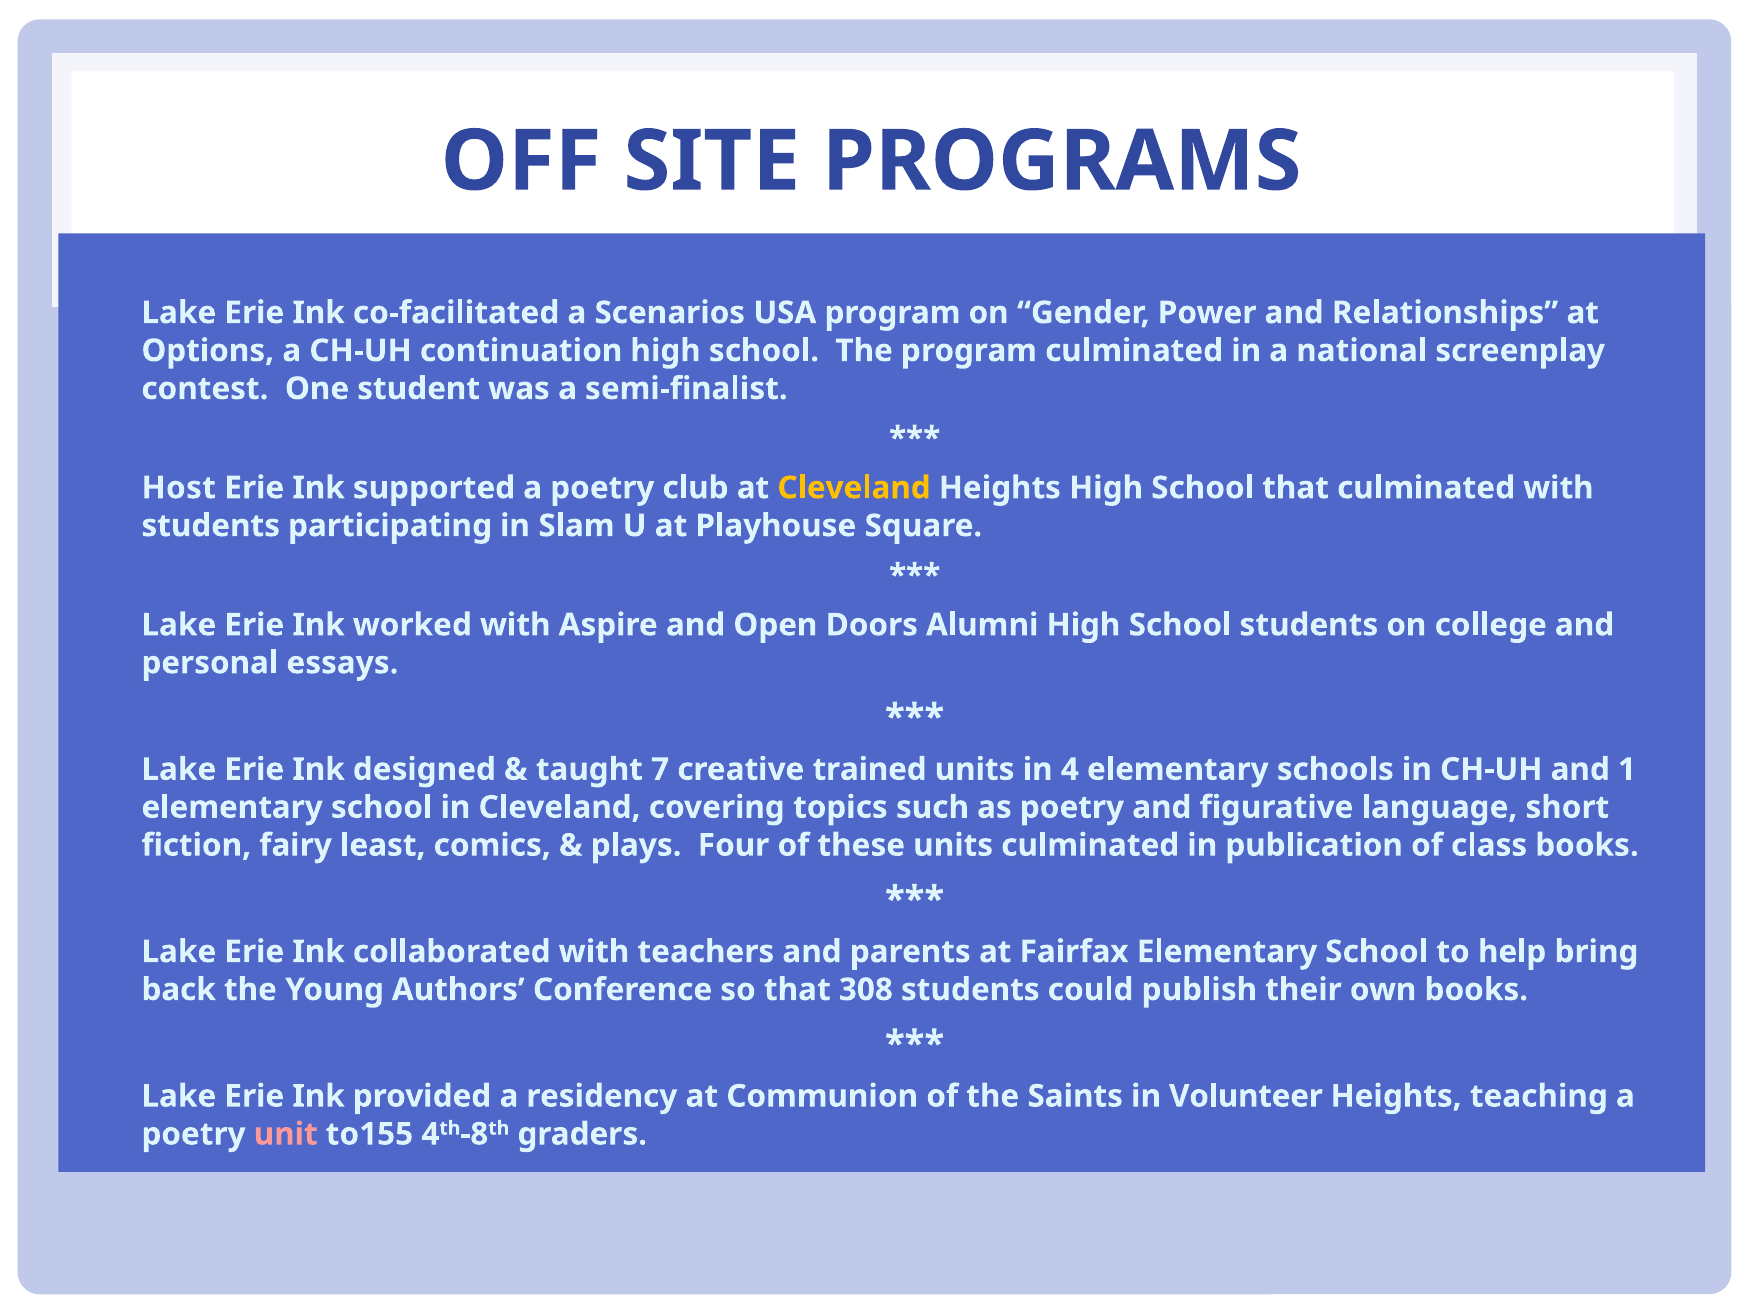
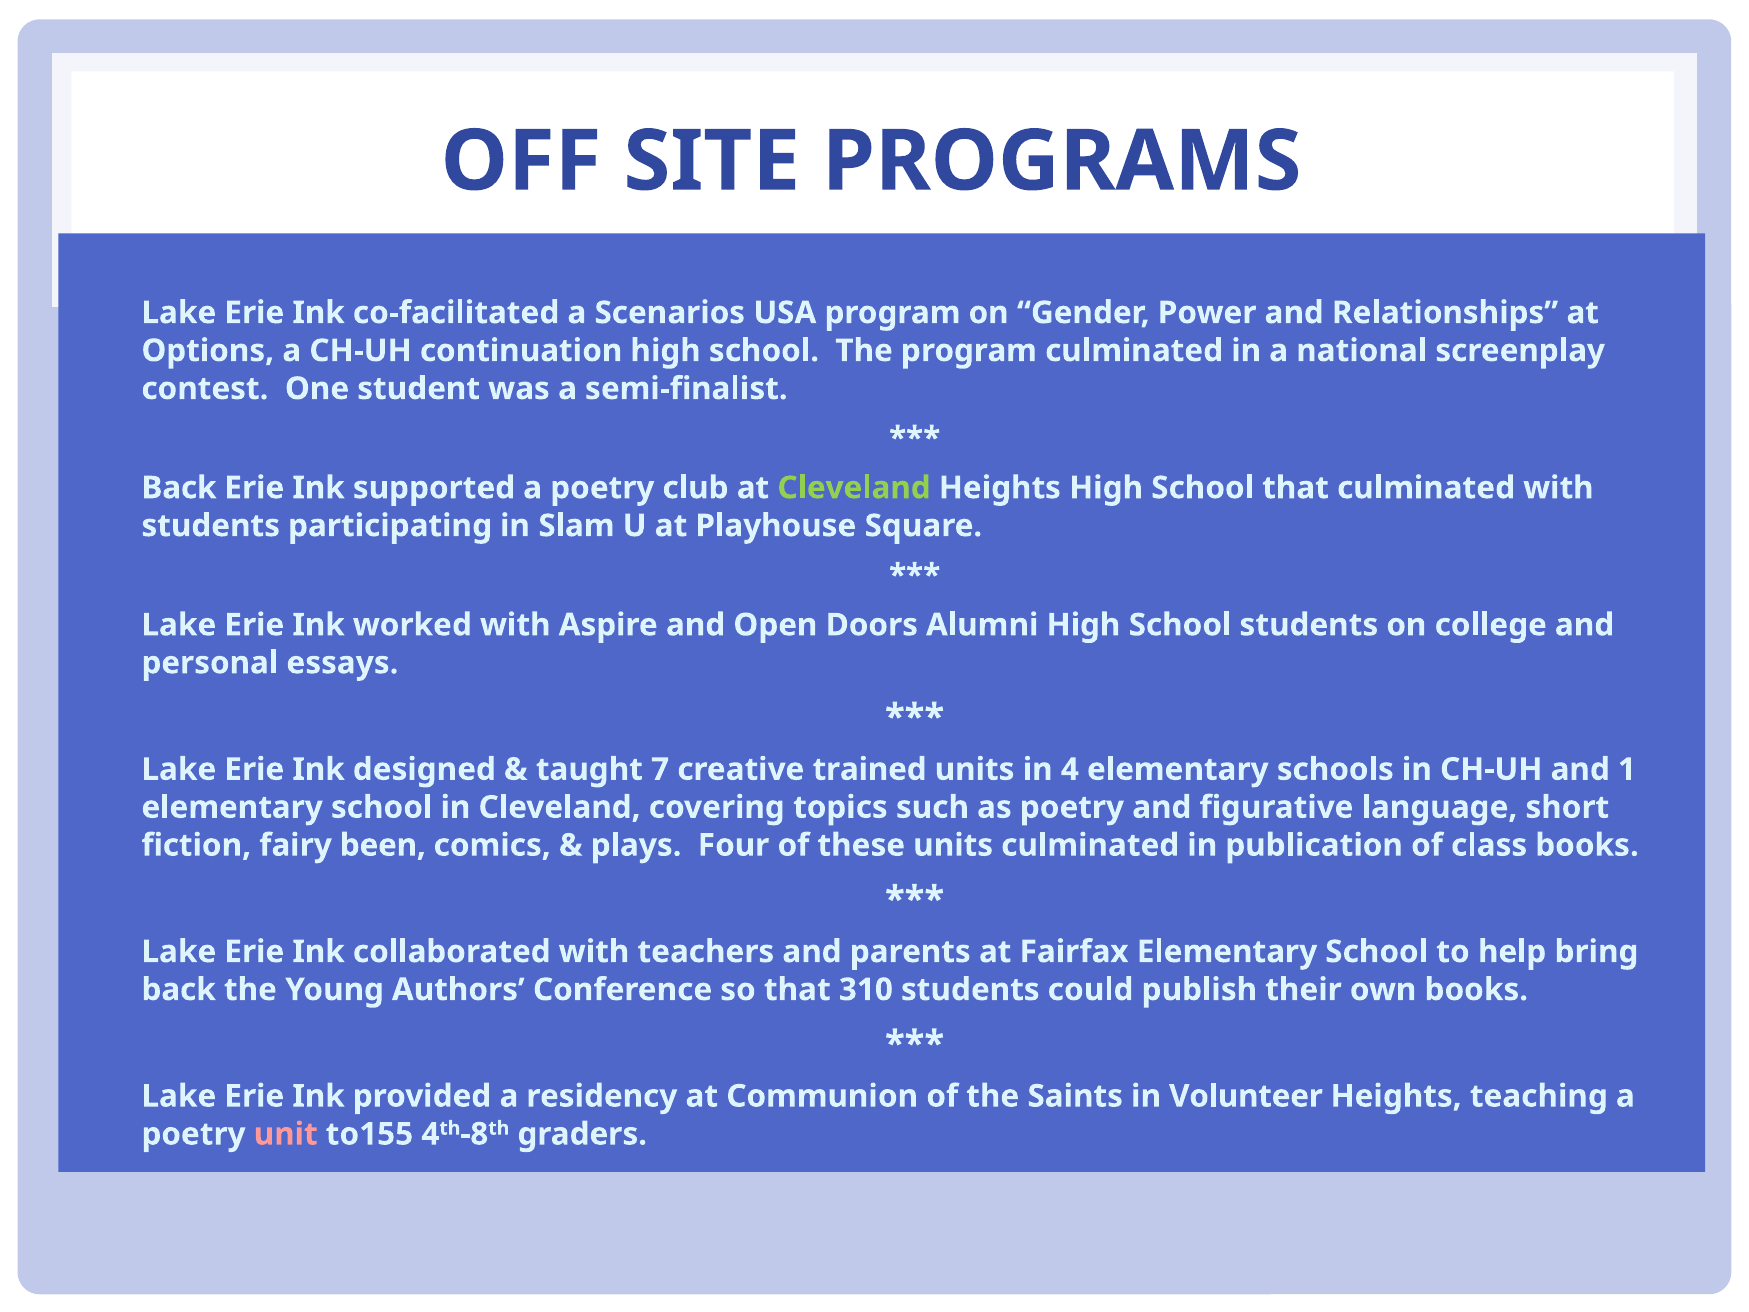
Host at (179, 488): Host -> Back
Cleveland at (854, 488) colour: yellow -> light green
least: least -> been
308: 308 -> 310
